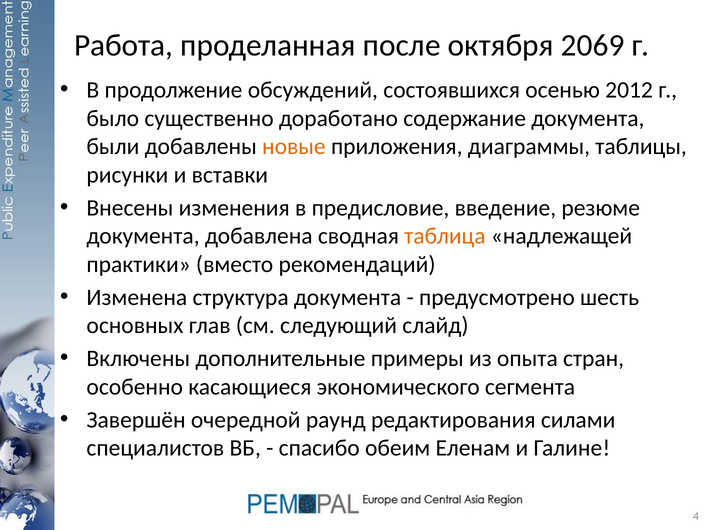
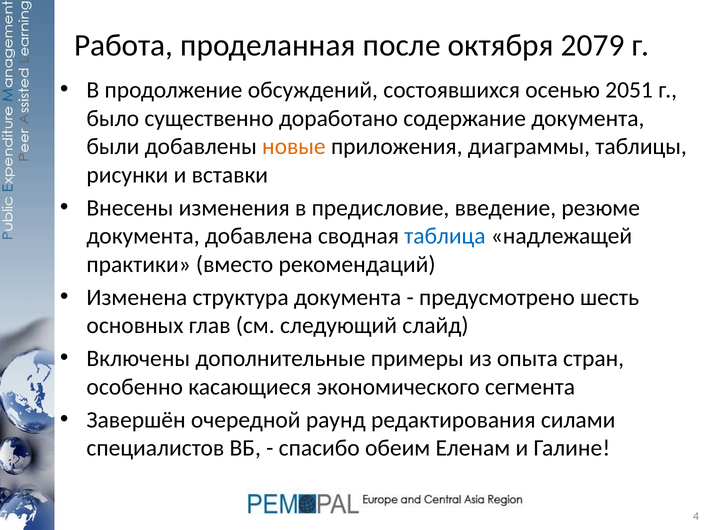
2069: 2069 -> 2079
2012: 2012 -> 2051
таблица colour: orange -> blue
